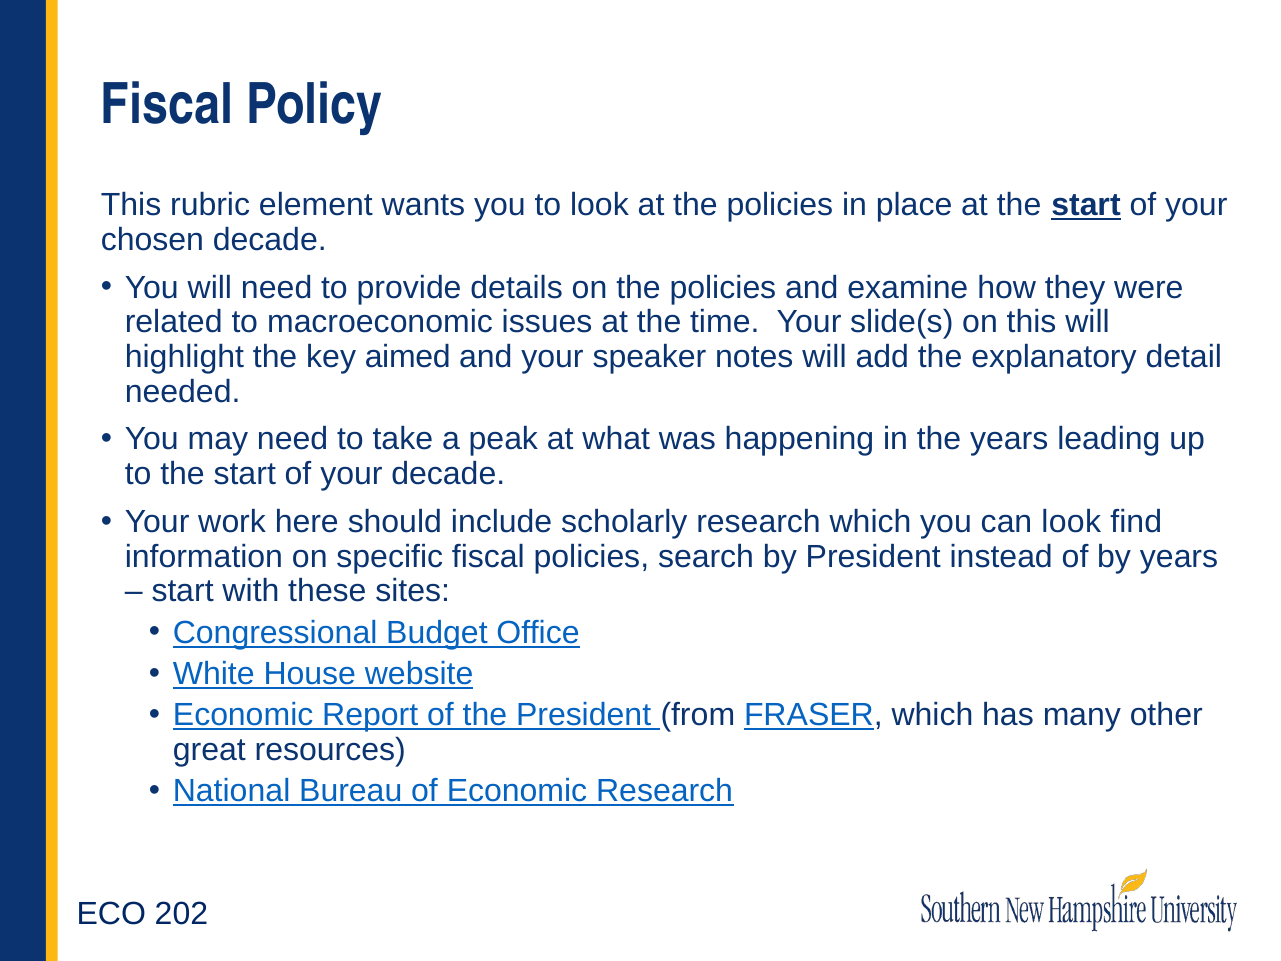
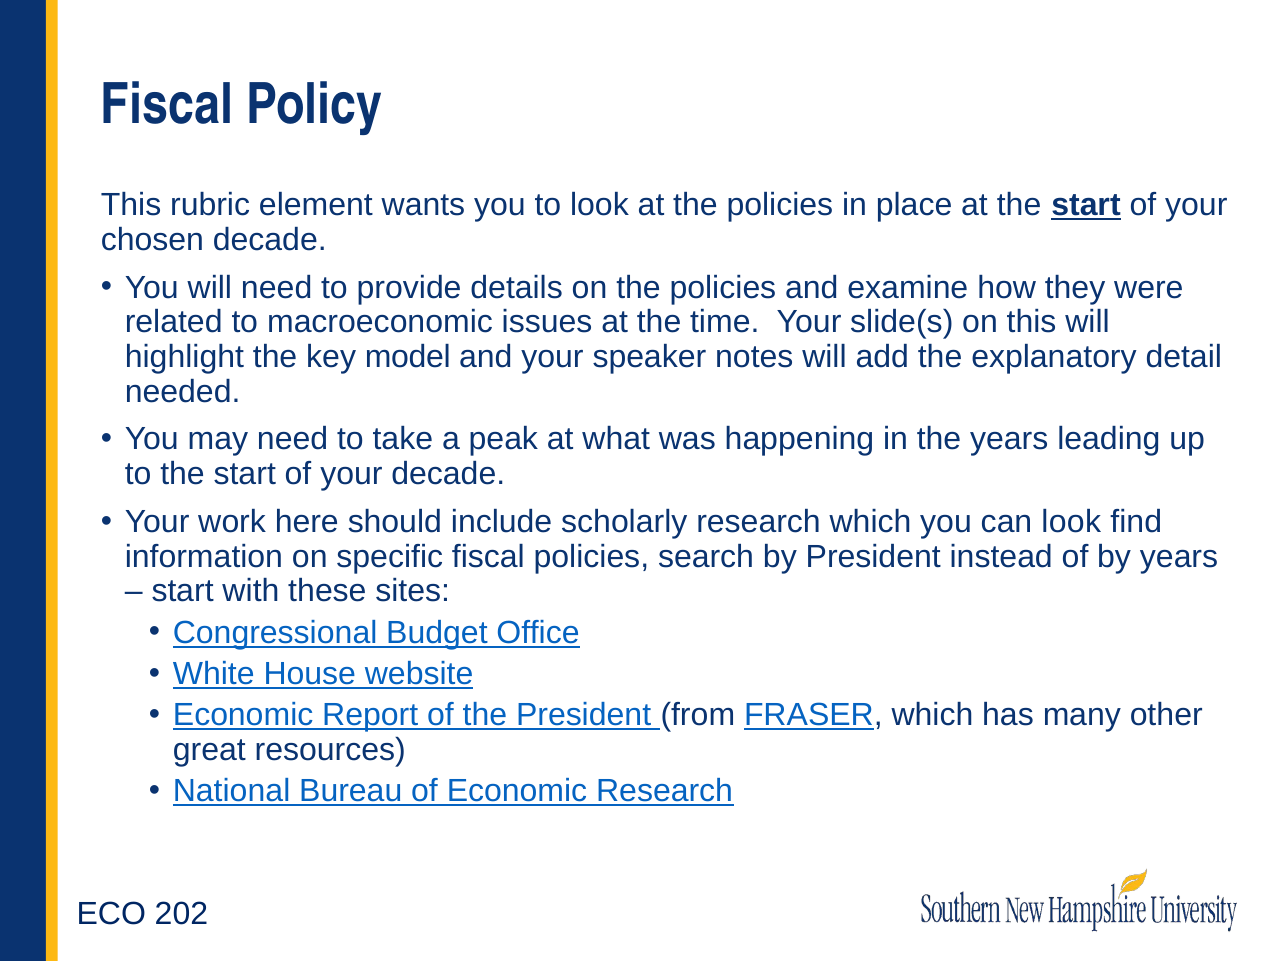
aimed: aimed -> model
